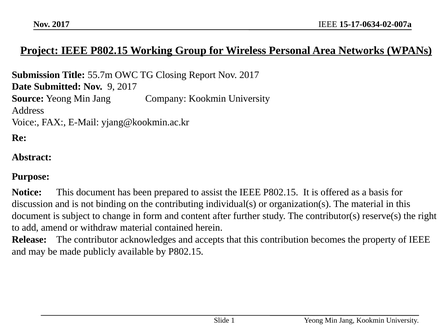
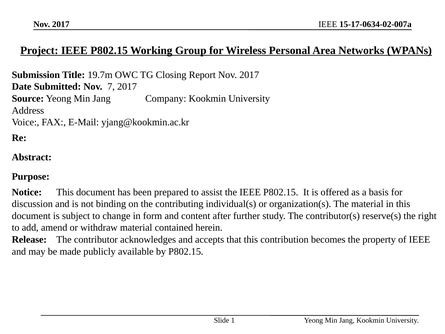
55.7m: 55.7m -> 19.7m
9: 9 -> 7
